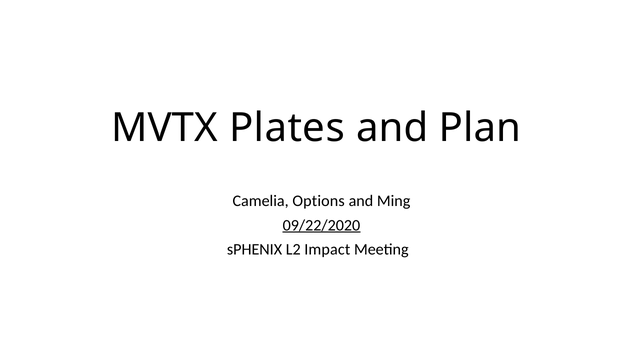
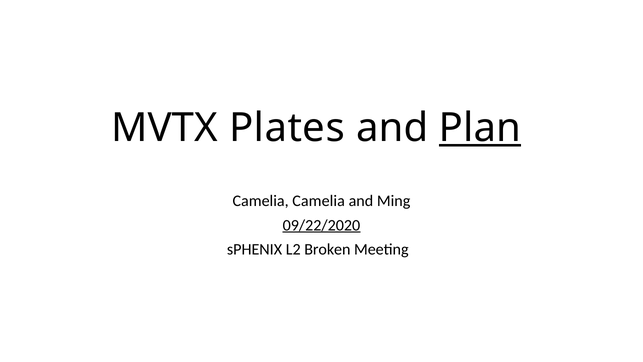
Plan underline: none -> present
Camelia Options: Options -> Camelia
Impact: Impact -> Broken
